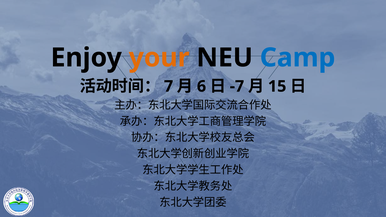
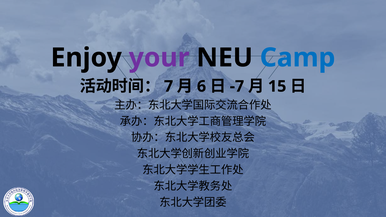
your colour: orange -> purple
